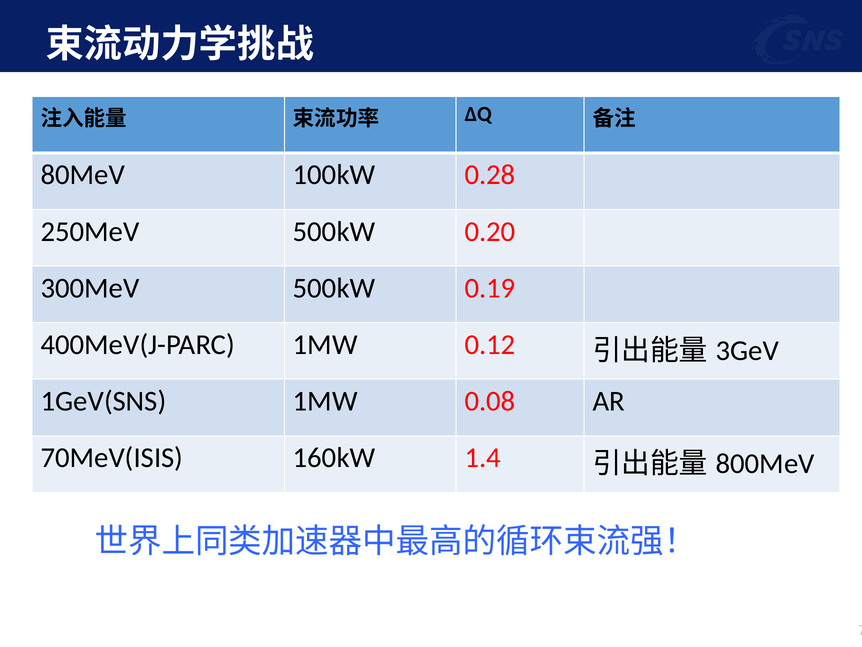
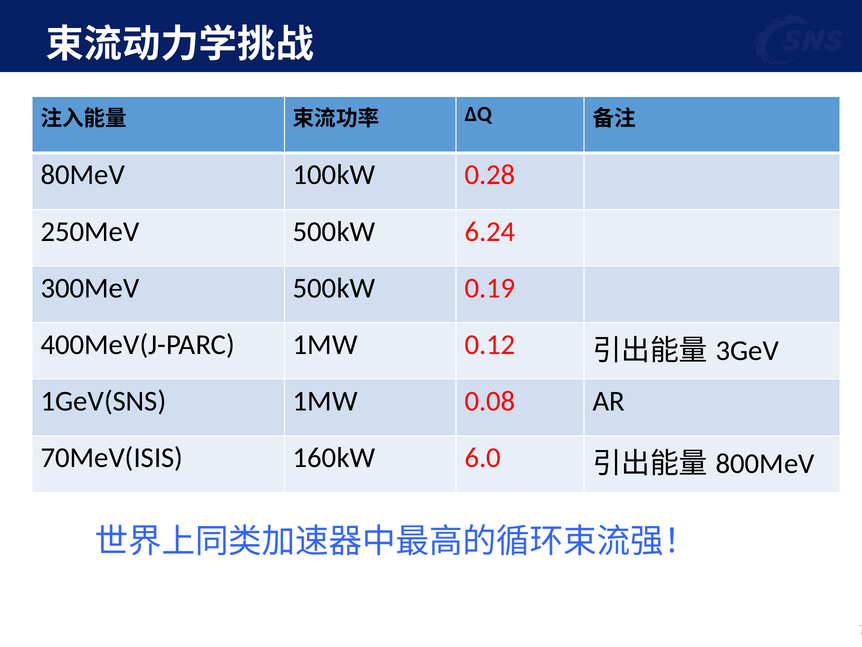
0.20: 0.20 -> 6.24
1.4: 1.4 -> 6.0
